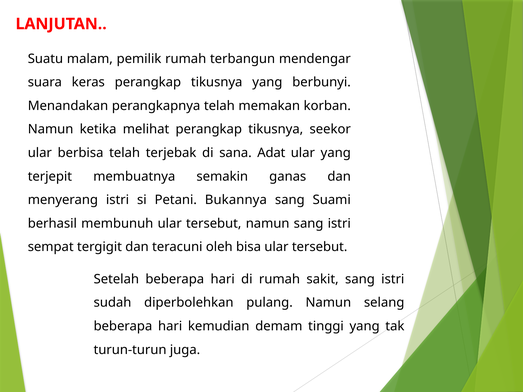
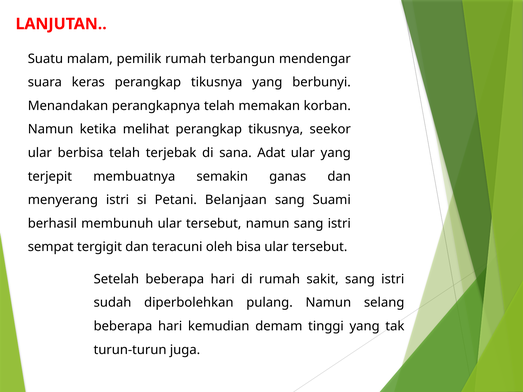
Bukannya: Bukannya -> Belanjaan
